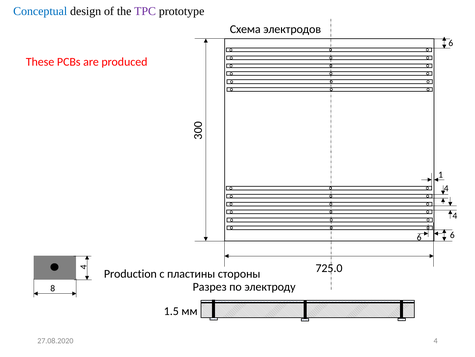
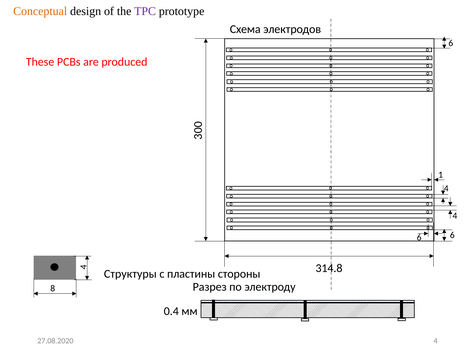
Conceptual colour: blue -> orange
725.0: 725.0 -> 314.8
Production: Production -> Структуры
1.5: 1.5 -> 0.4
